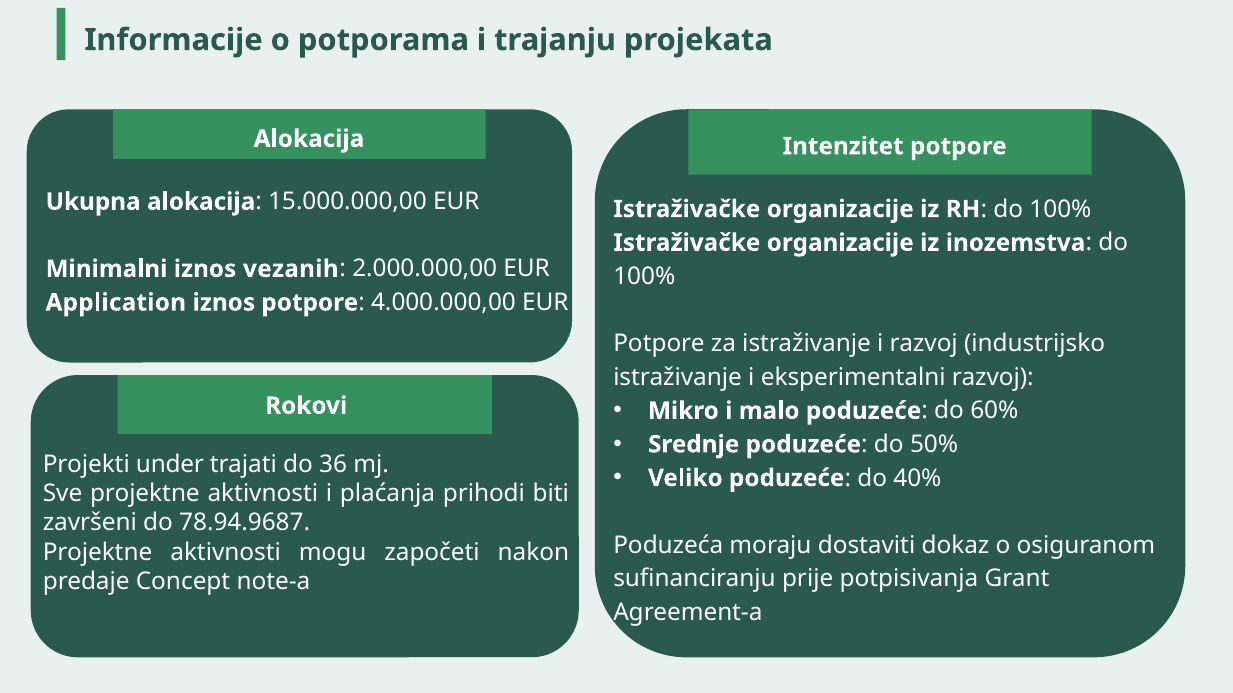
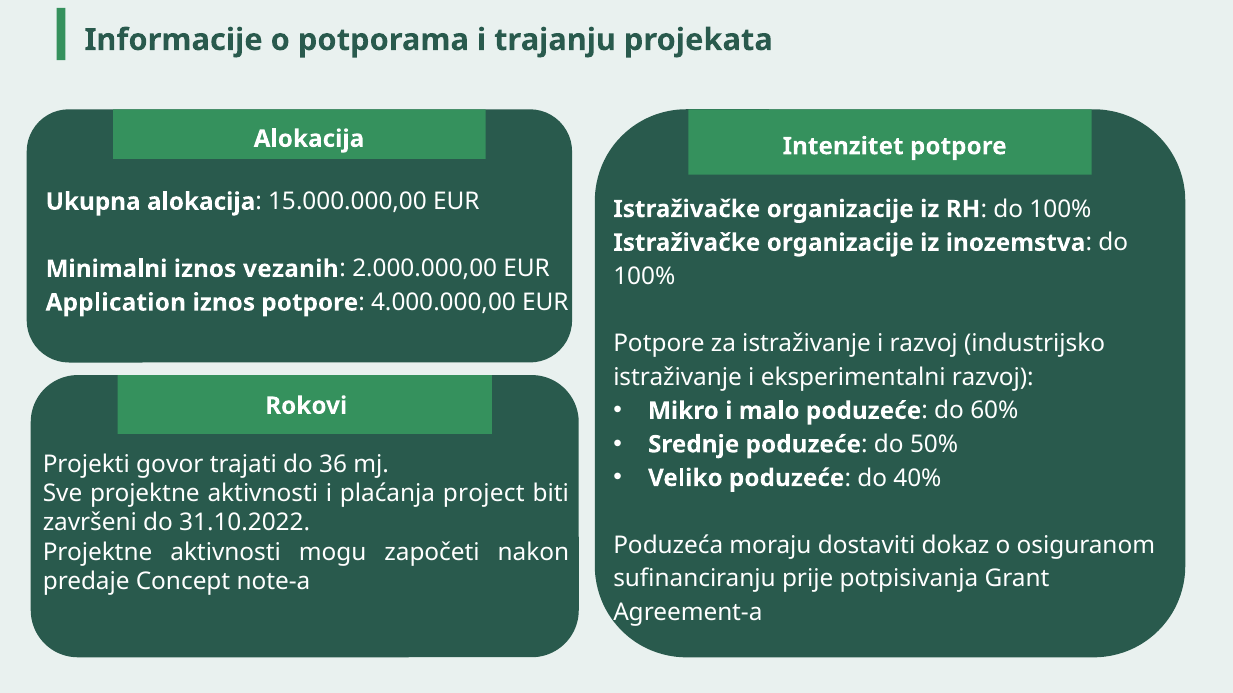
under: under -> govor
prihodi: prihodi -> project
78.94.9687: 78.94.9687 -> 31.10.2022
